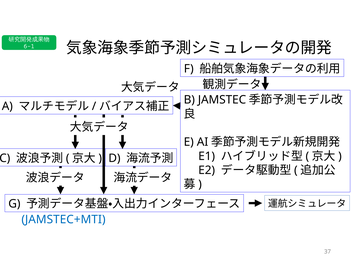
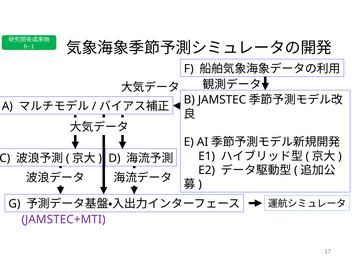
JAMSTEC+MTI colour: blue -> purple
